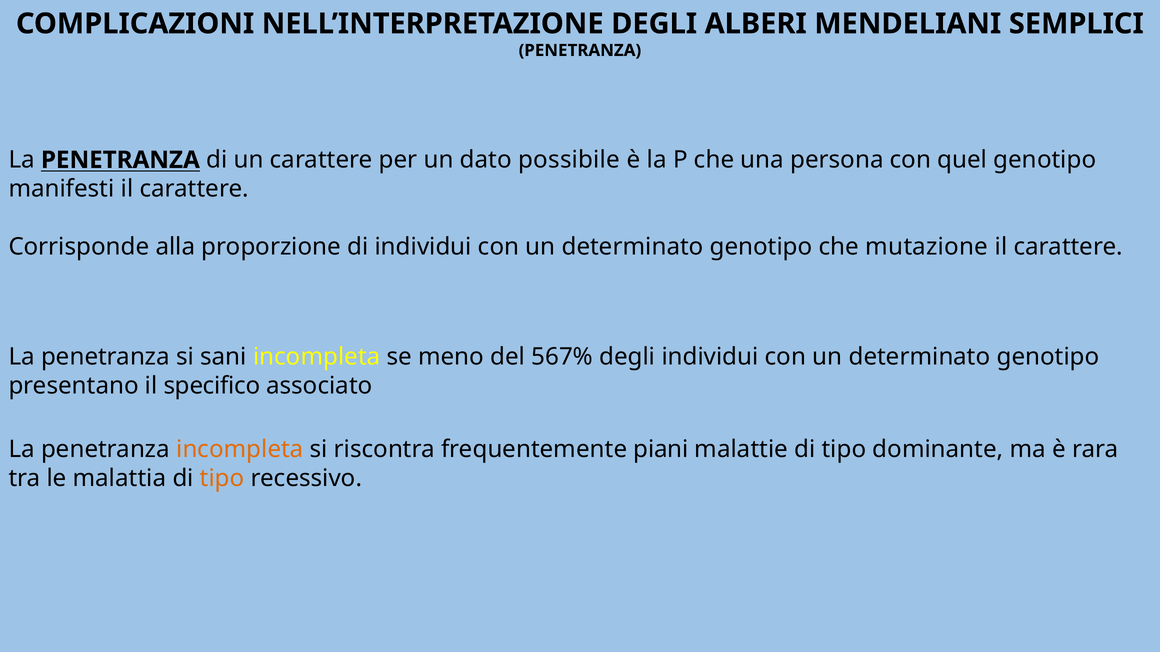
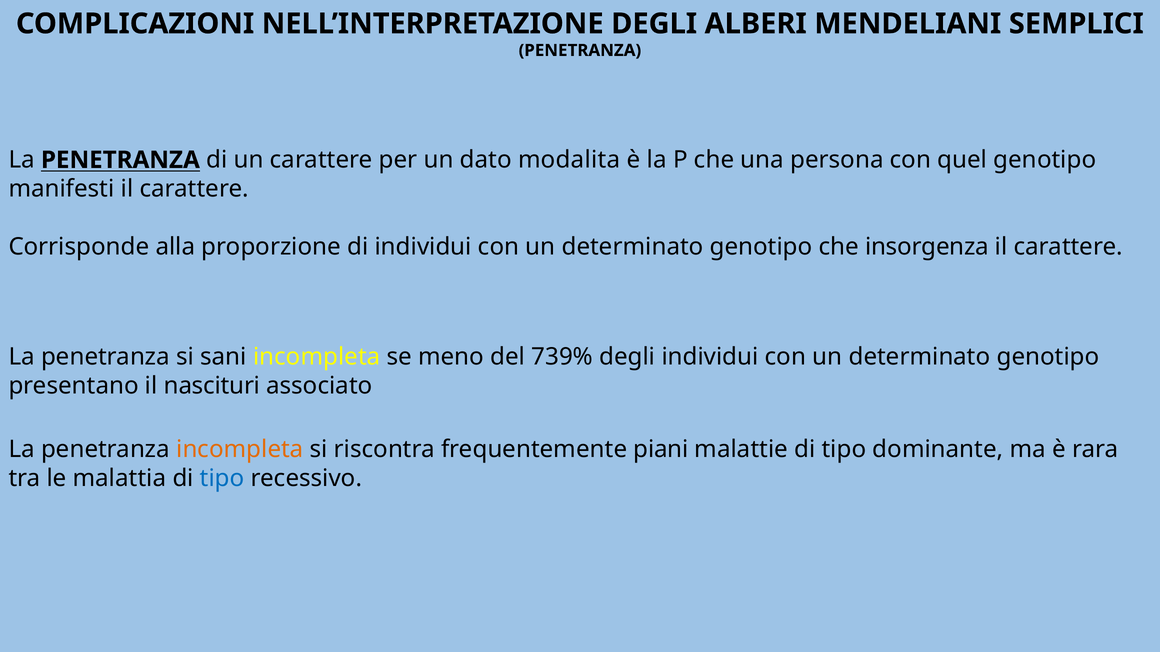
possibile: possibile -> modalita
mutazione: mutazione -> insorgenza
567%: 567% -> 739%
specifico: specifico -> nascituri
tipo at (222, 478) colour: orange -> blue
